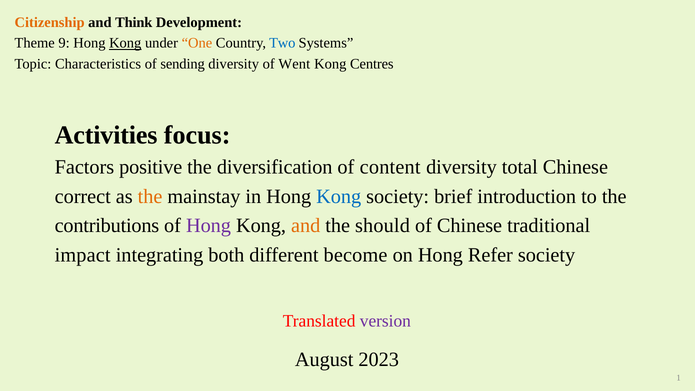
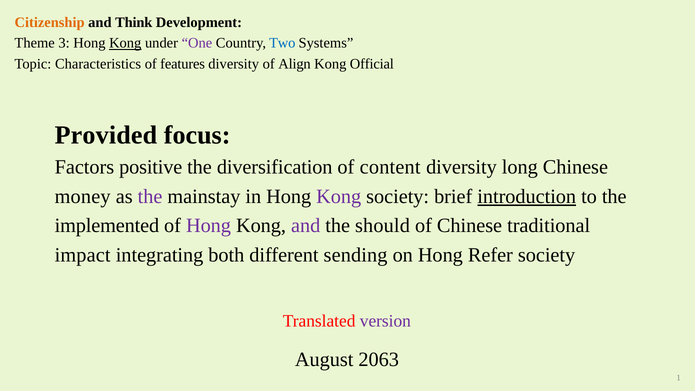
9: 9 -> 3
One colour: orange -> purple
sending: sending -> features
Went: Went -> Align
Centres: Centres -> Official
Activities: Activities -> Provided
total: total -> long
correct: correct -> money
the at (150, 196) colour: orange -> purple
Kong at (339, 196) colour: blue -> purple
introduction underline: none -> present
contributions: contributions -> implemented
and at (306, 226) colour: orange -> purple
become: become -> sending
2023: 2023 -> 2063
